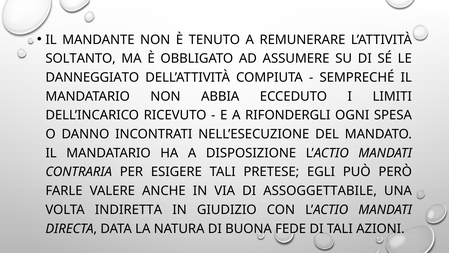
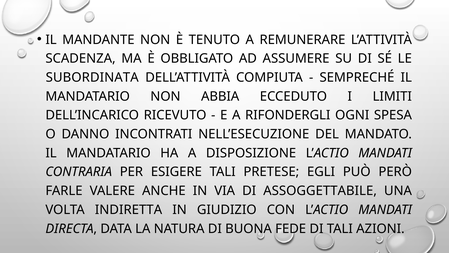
SOLTANTO: SOLTANTO -> SCADENZA
DANNEGGIATO: DANNEGGIATO -> SUBORDINATA
